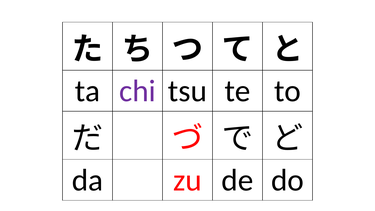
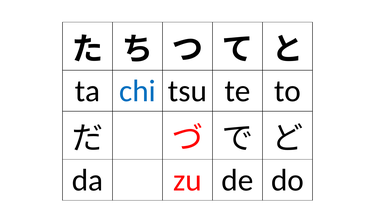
chi colour: purple -> blue
